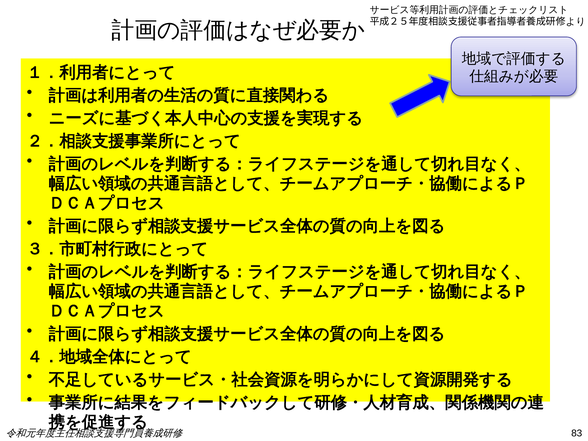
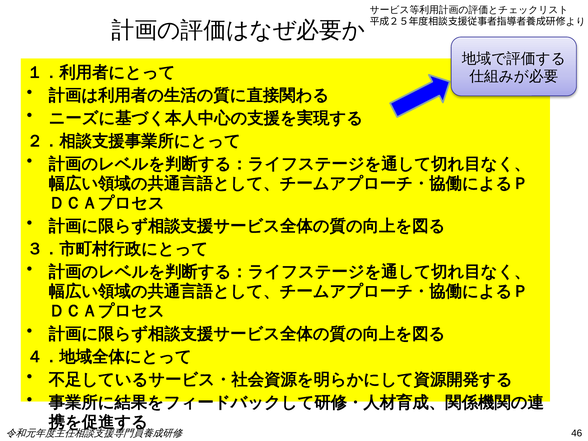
83: 83 -> 46
